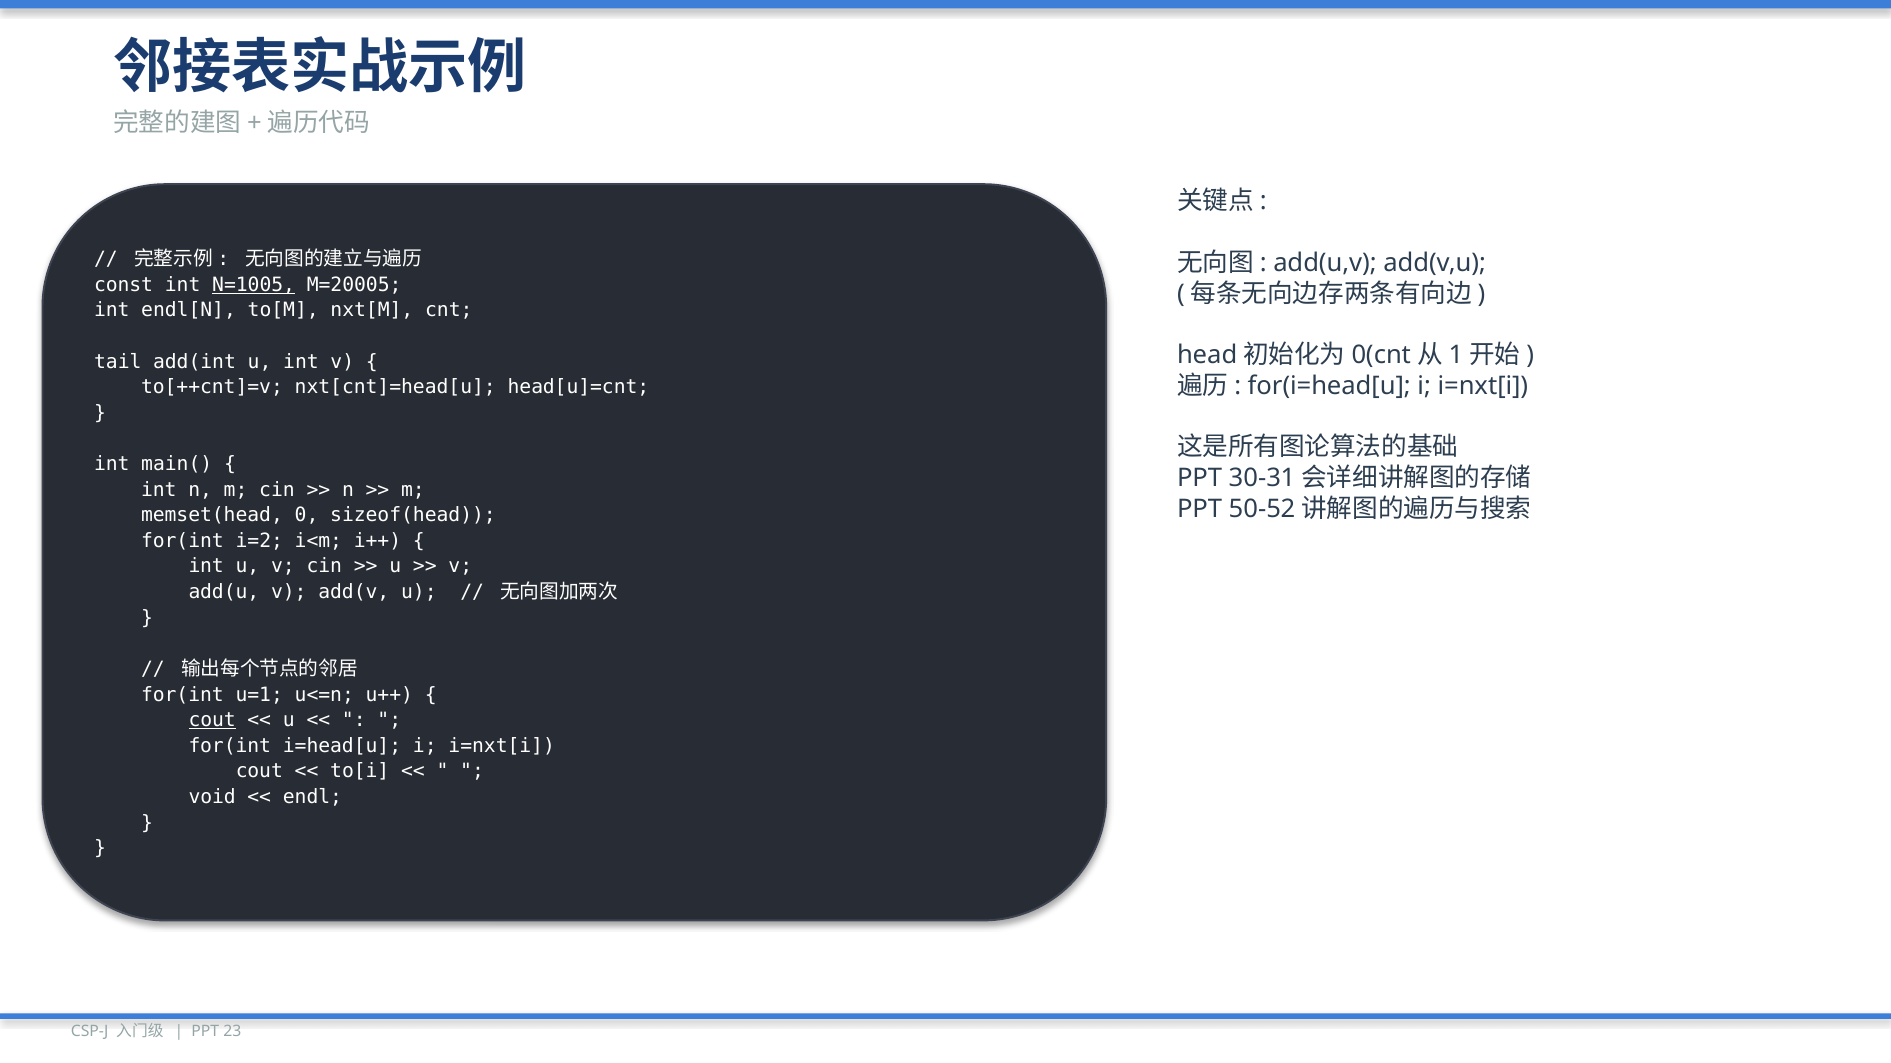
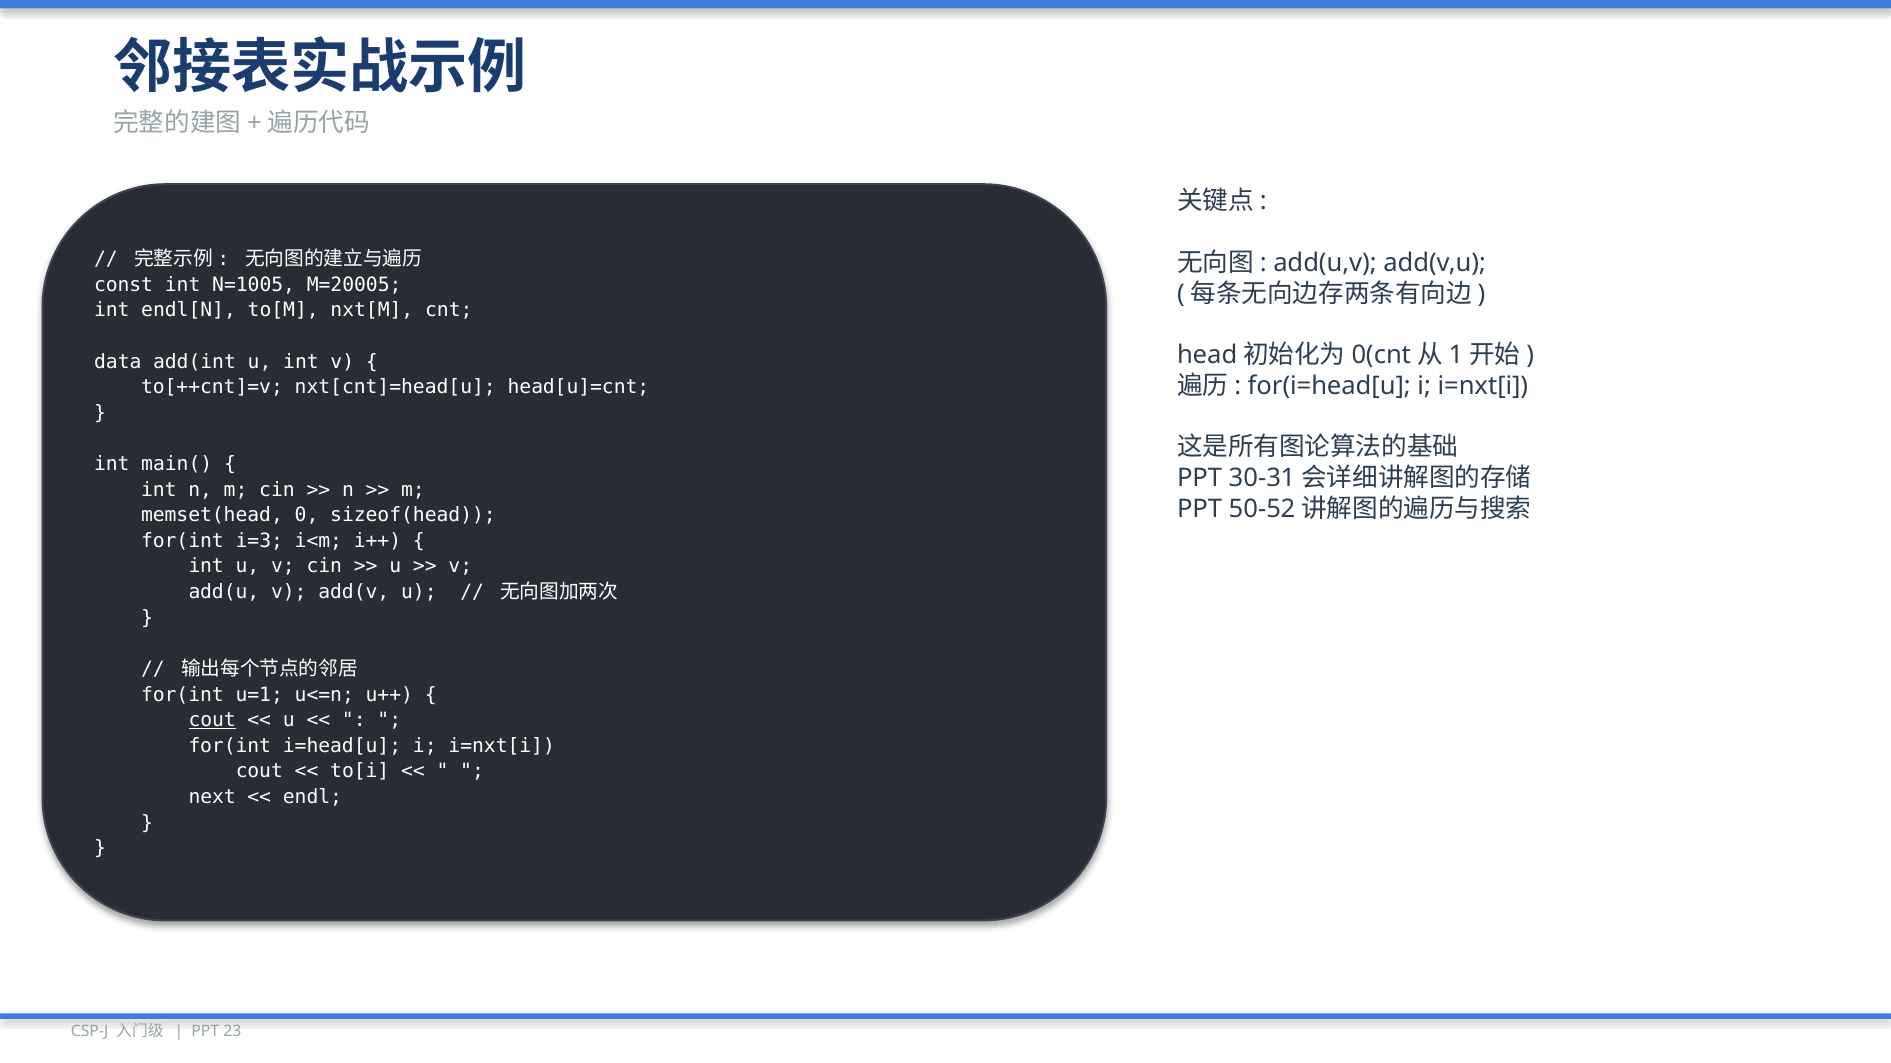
N=1005 underline: present -> none
tail: tail -> data
i=2: i=2 -> i=3
void: void -> next
